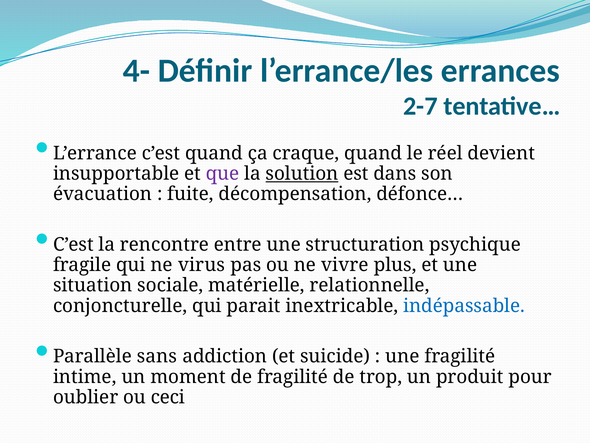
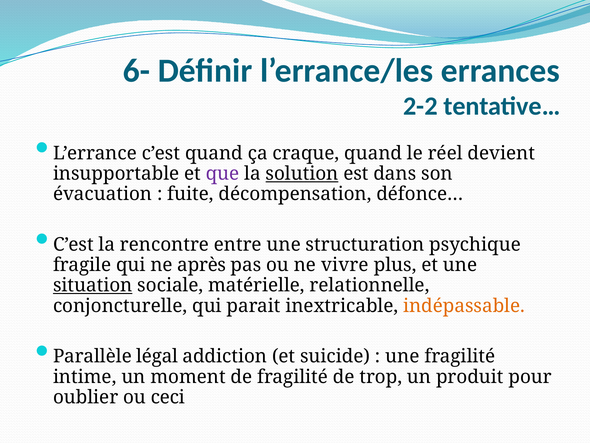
4-: 4- -> 6-
2-7: 2-7 -> 2-2
virus: virus -> après
situation underline: none -> present
indépassable colour: blue -> orange
sans: sans -> légal
